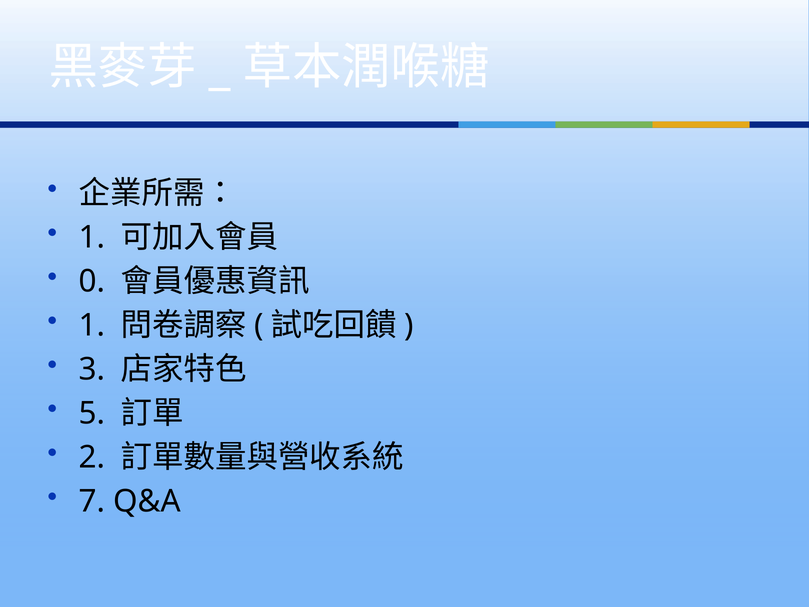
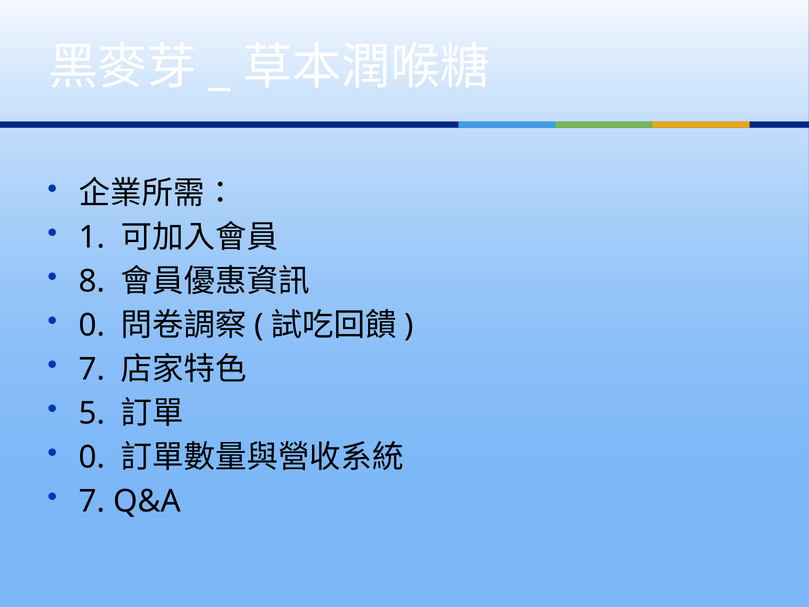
0: 0 -> 8
1 at (92, 325): 1 -> 0
3 at (92, 369): 3 -> 7
2 at (92, 457): 2 -> 0
